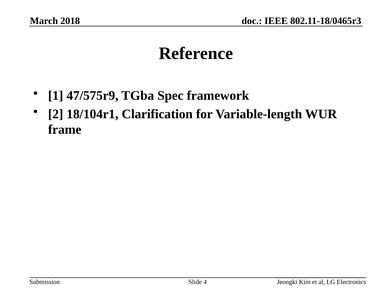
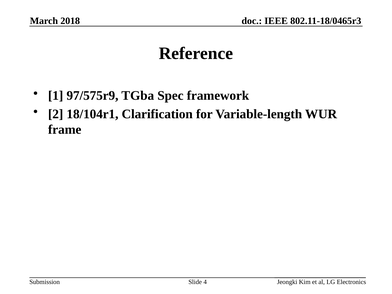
47/575r9: 47/575r9 -> 97/575r9
